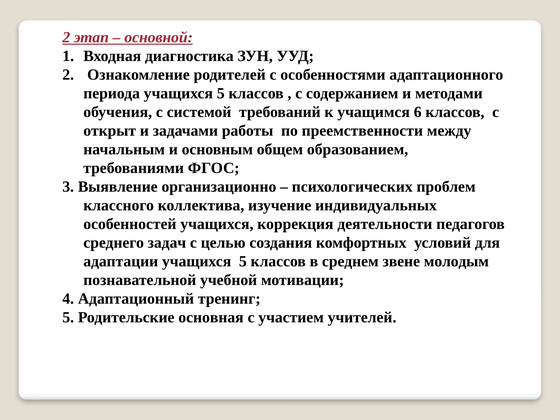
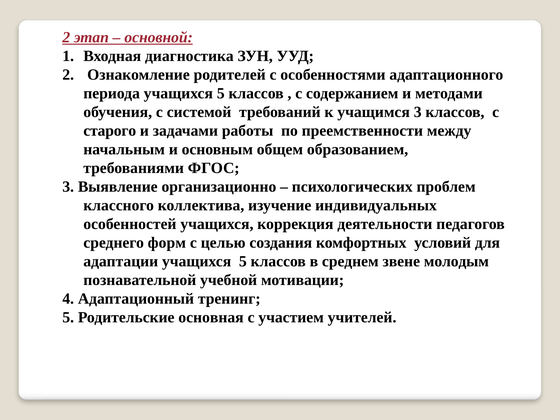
учащимся 6: 6 -> 3
открыт: открыт -> старого
задач: задач -> форм
